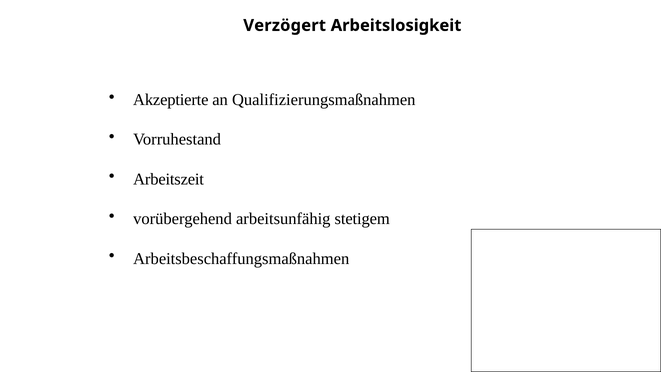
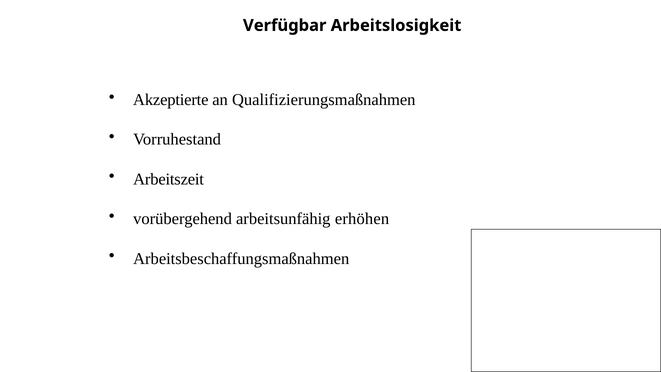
Verzögert: Verzögert -> Verfügbar
stetigem: stetigem -> erhöhen
